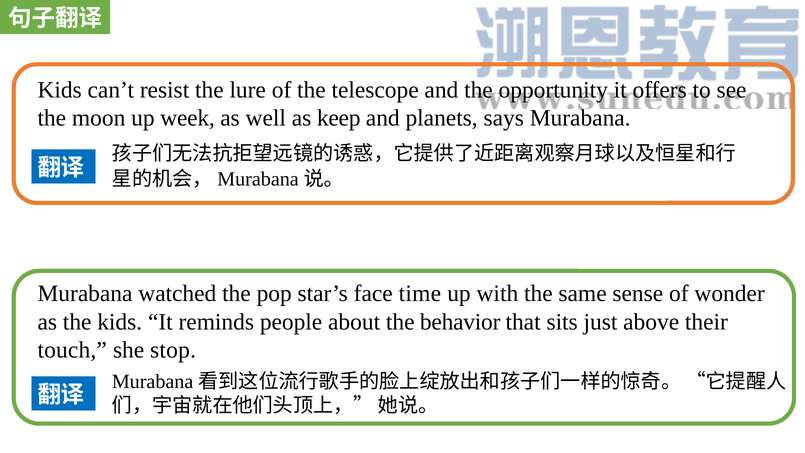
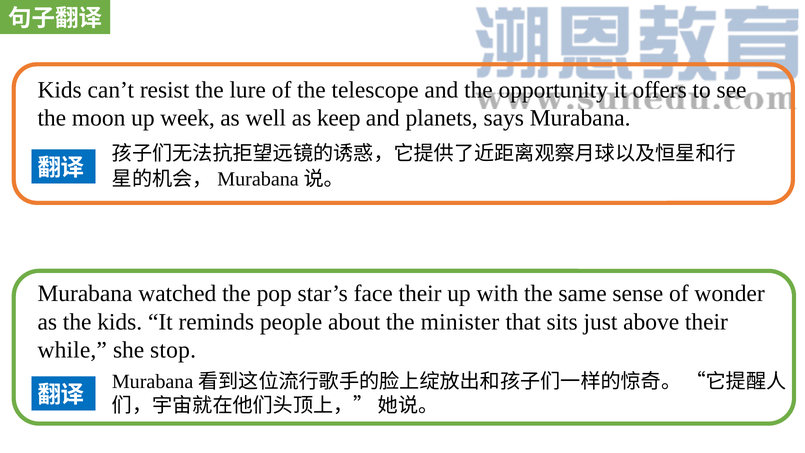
face time: time -> their
behavior: behavior -> minister
touch: touch -> while
